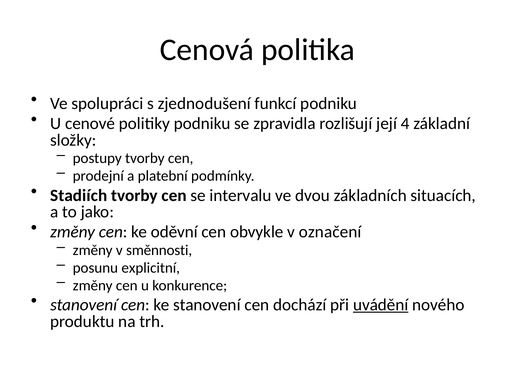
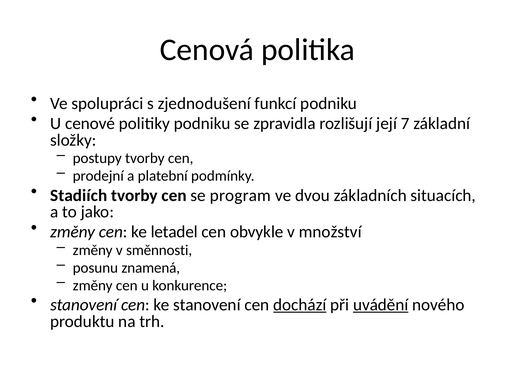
4: 4 -> 7
intervalu: intervalu -> program
oděvní: oděvní -> letadel
označení: označení -> množství
explicitní: explicitní -> znamená
dochází underline: none -> present
